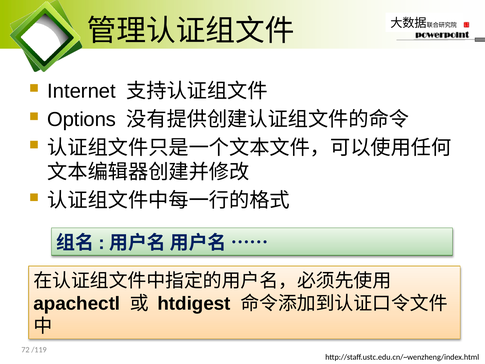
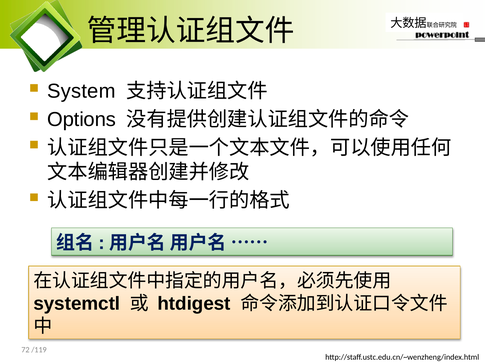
Internet: Internet -> System
apachectl: apachectl -> systemctl
